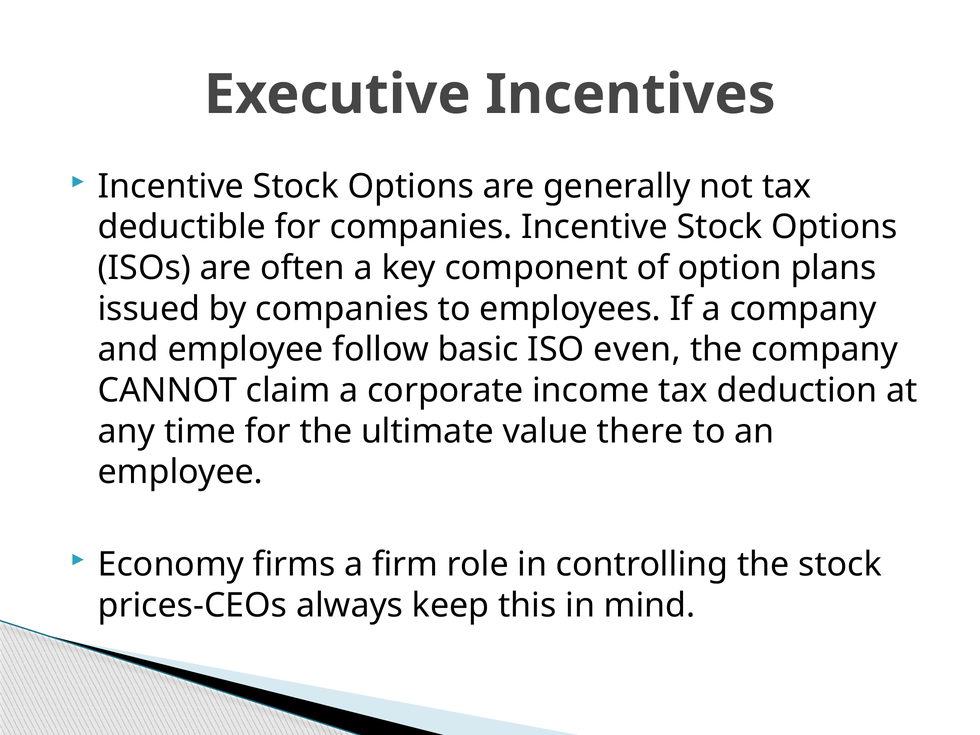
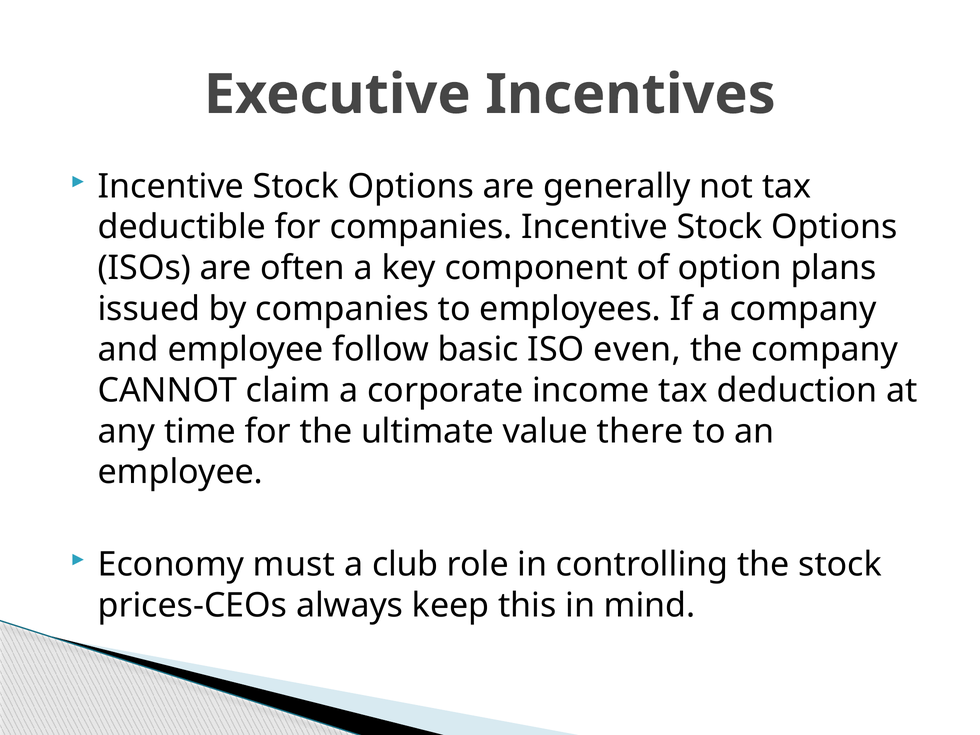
firms: firms -> must
firm: firm -> club
